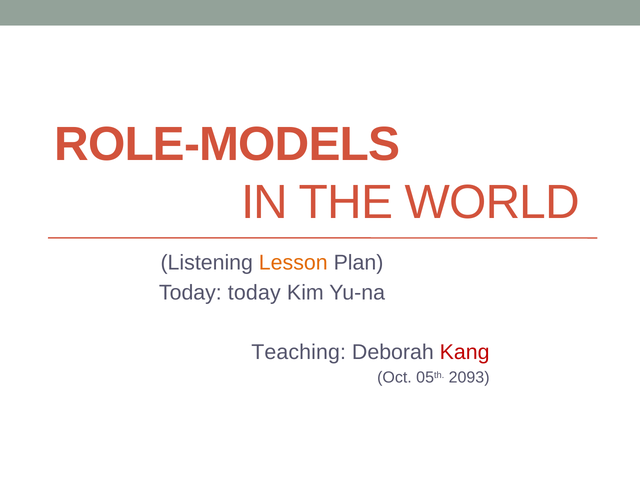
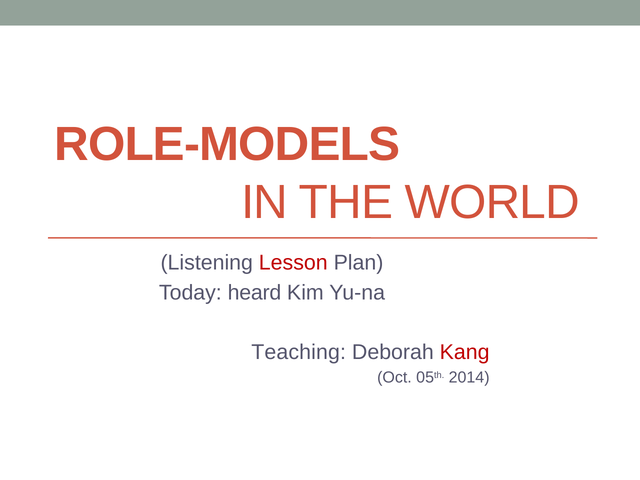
Lesson colour: orange -> red
Today today: today -> heard
2093: 2093 -> 2014
